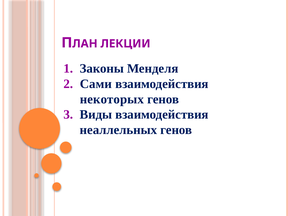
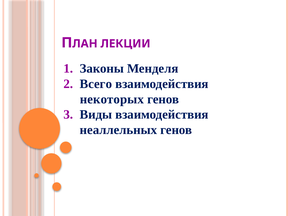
Сами: Сами -> Всего
